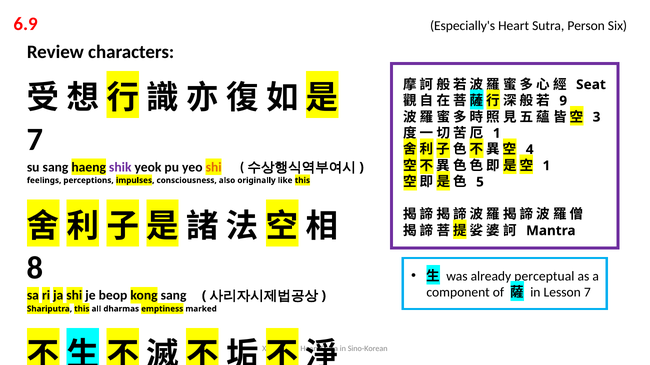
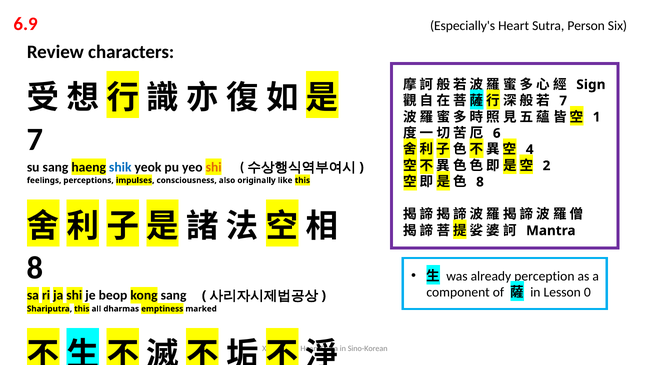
Seat: Seat -> Sign
9 at (563, 101): 9 -> 7
3: 3 -> 1
1 at (497, 134): 1 -> 6
1 at (546, 166): 1 -> 2
shik colour: purple -> blue
5 at (480, 182): 5 -> 8
perceptual: perceptual -> perception
Lesson 7: 7 -> 0
